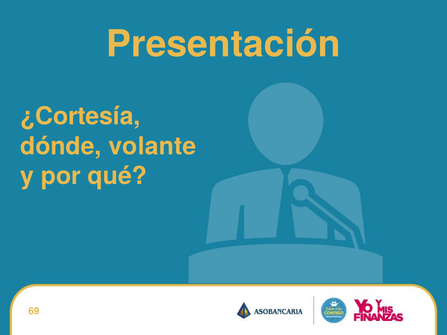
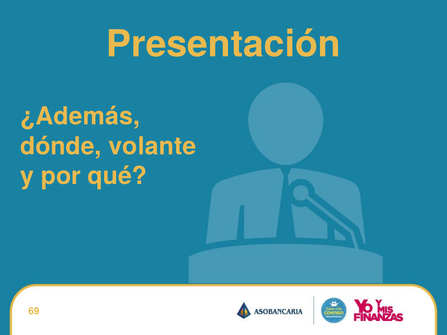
¿Cortesía: ¿Cortesía -> ¿Además
